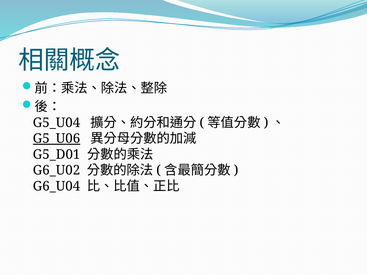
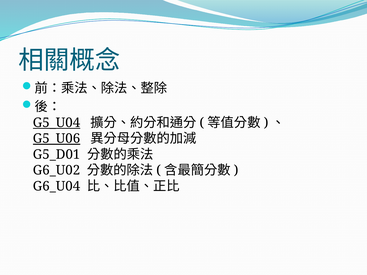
G5_U04 underline: none -> present
